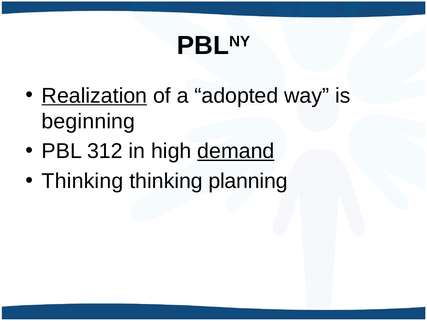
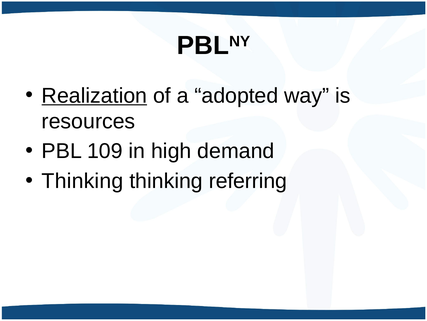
beginning: beginning -> resources
312: 312 -> 109
demand underline: present -> none
planning: planning -> referring
